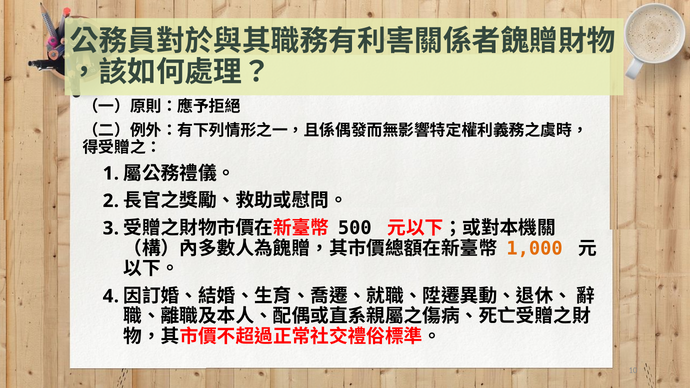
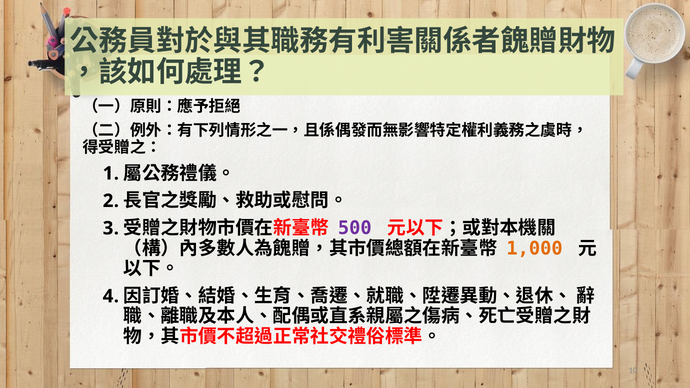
500 colour: black -> purple
